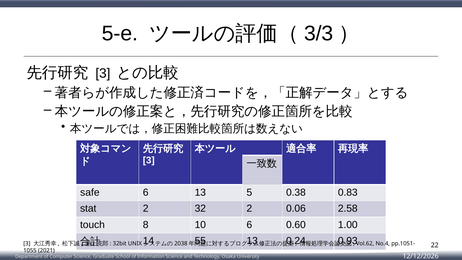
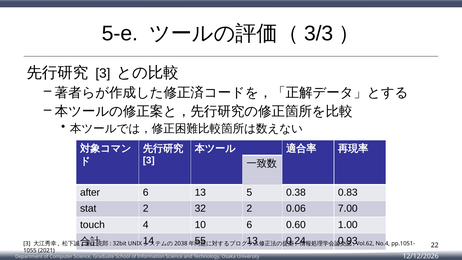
safe: safe -> after
2.58: 2.58 -> 7.00
8: 8 -> 4
